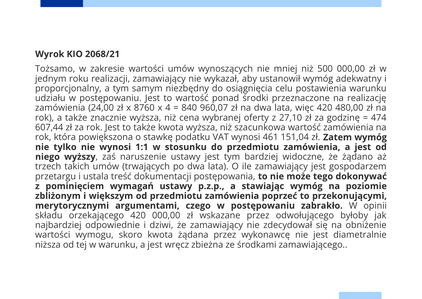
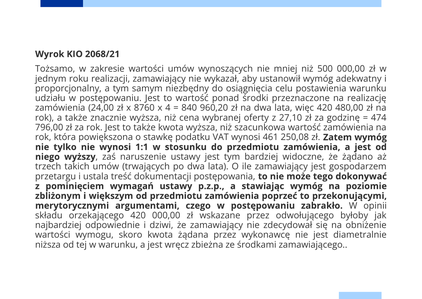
960,07: 960,07 -> 960,20
607,44: 607,44 -> 796,00
151,04: 151,04 -> 250,08
